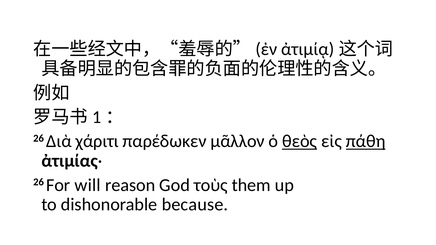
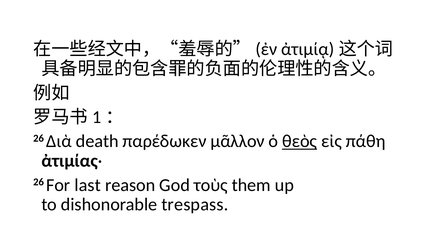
χάριτι: χάριτι -> death
πάθη underline: present -> none
will: will -> last
because: because -> trespass
